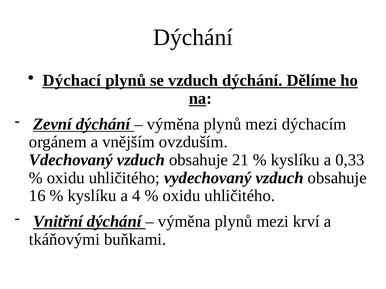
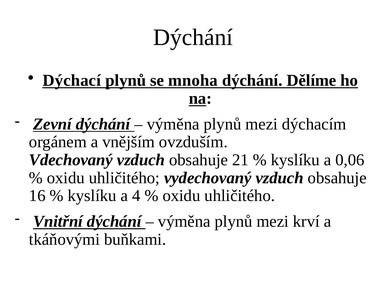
se vzduch: vzduch -> mnoha
0,33: 0,33 -> 0,06
